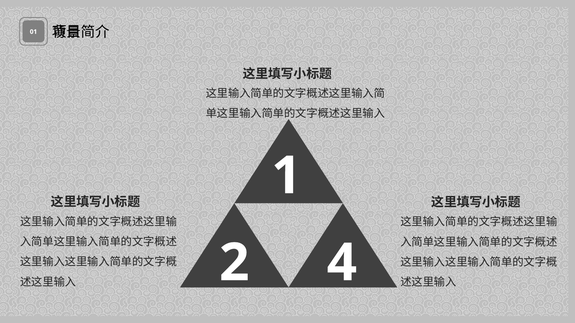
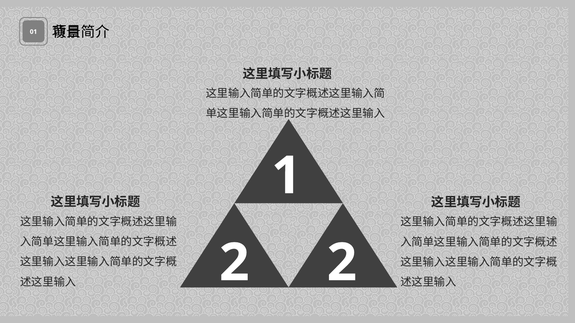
2 4: 4 -> 2
